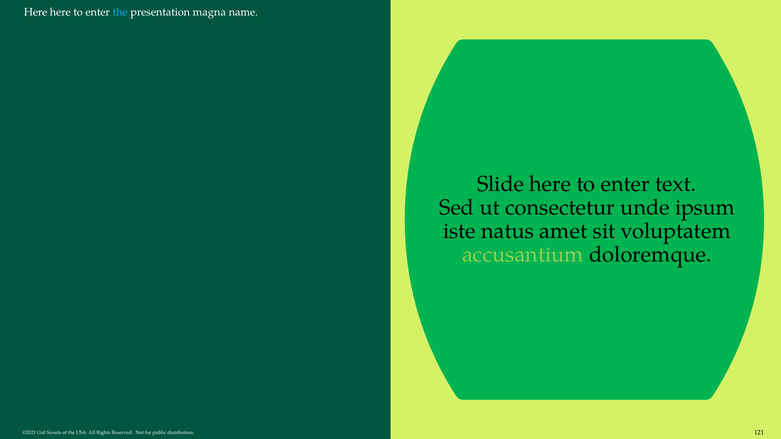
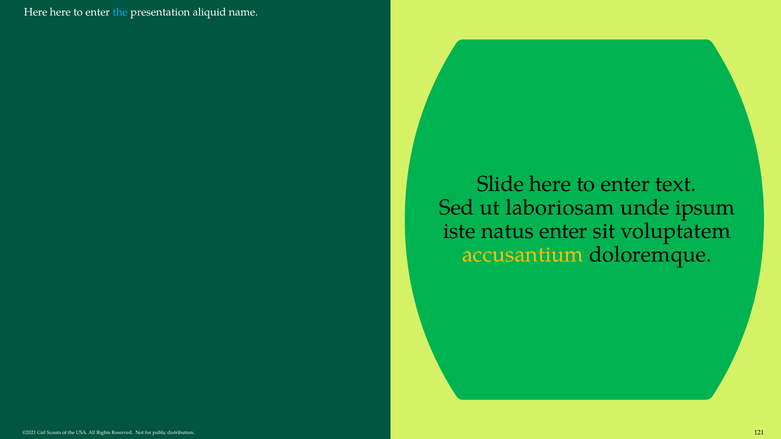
magna: magna -> aliquid
consectetur: consectetur -> laboriosam
natus amet: amet -> enter
accusantium colour: light green -> yellow
